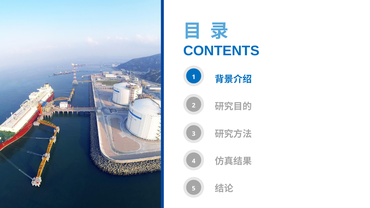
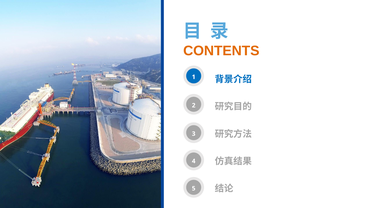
CONTENTS colour: blue -> orange
